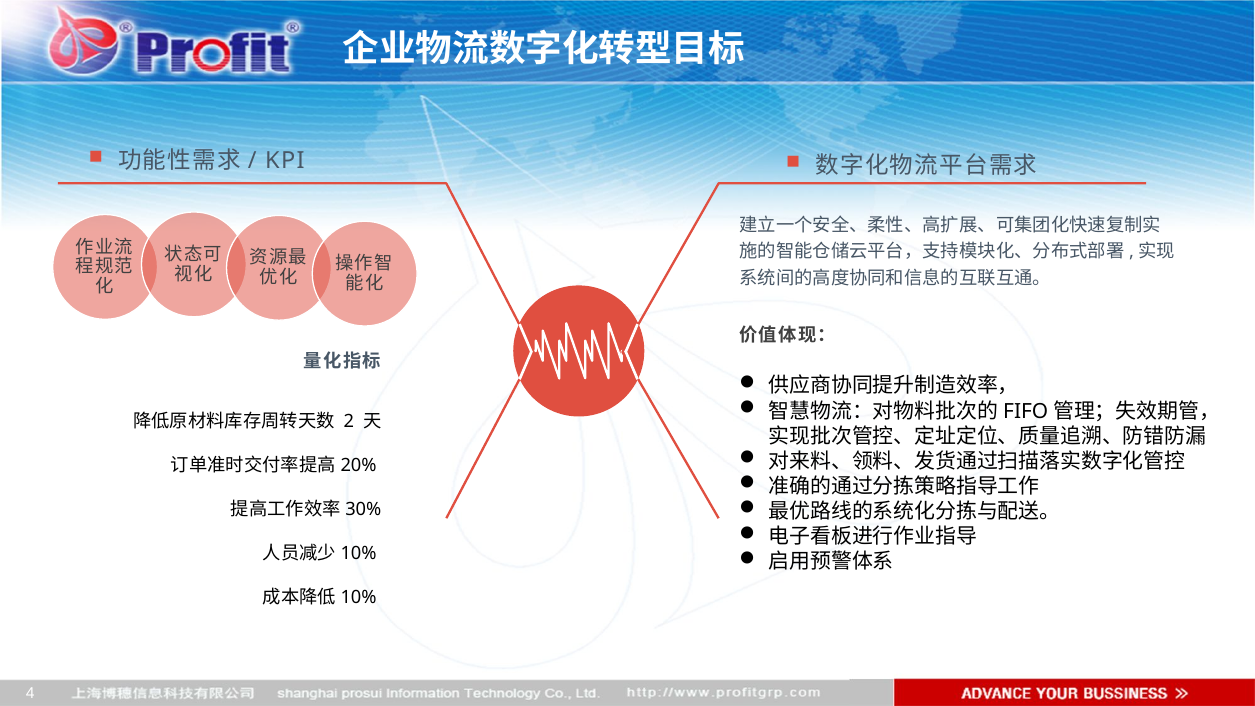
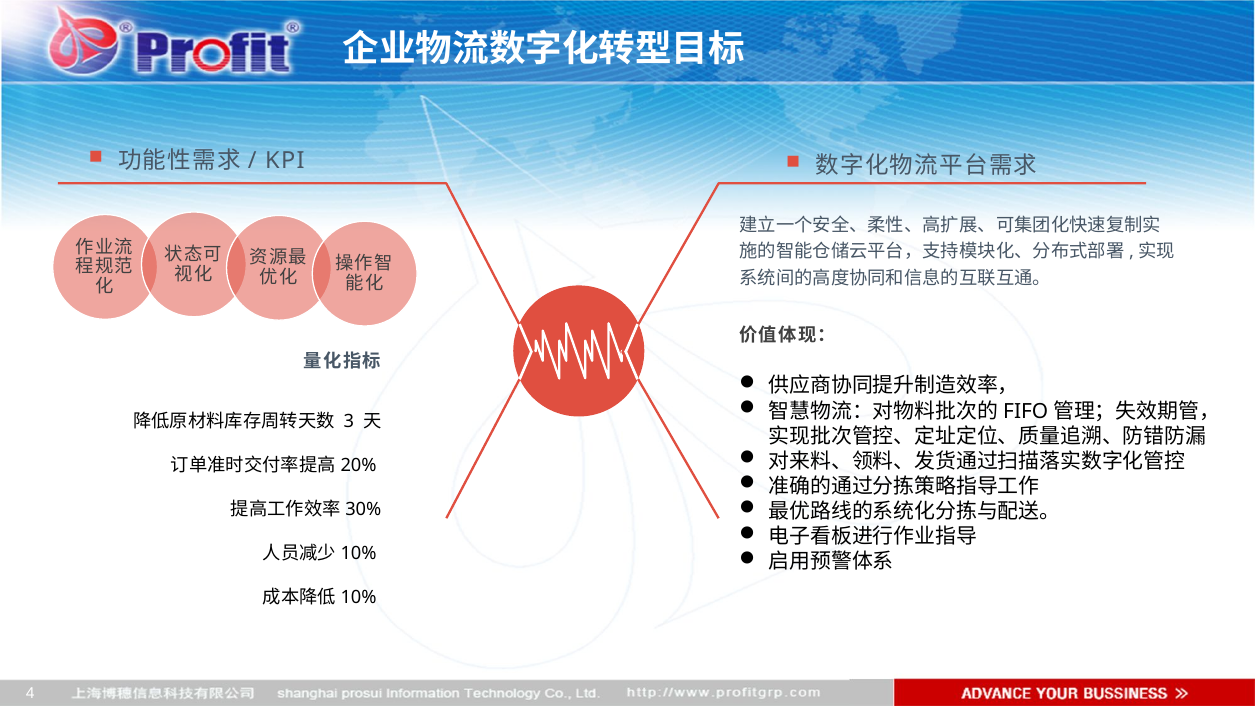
2: 2 -> 3
